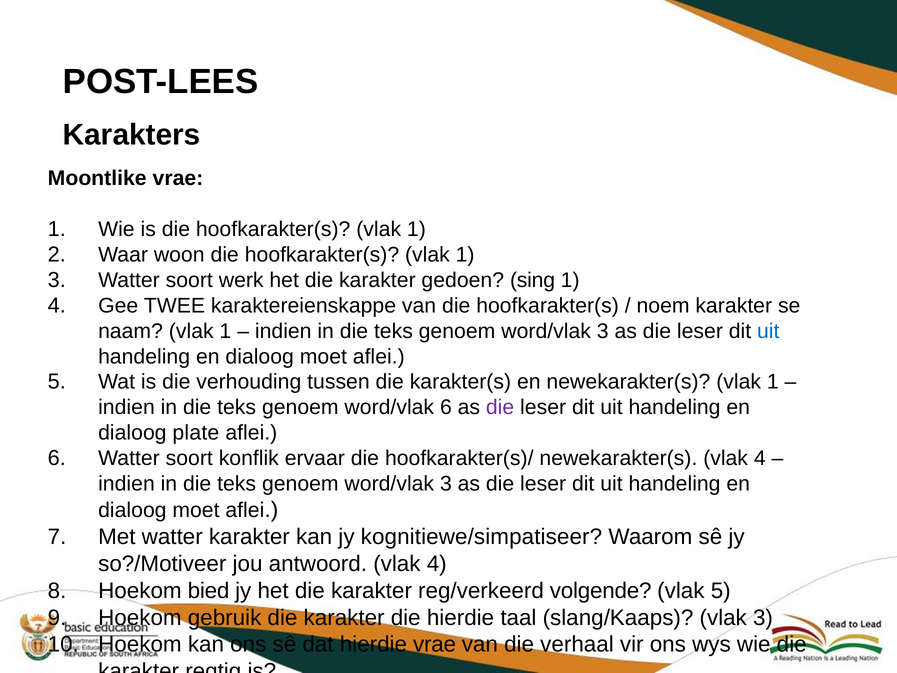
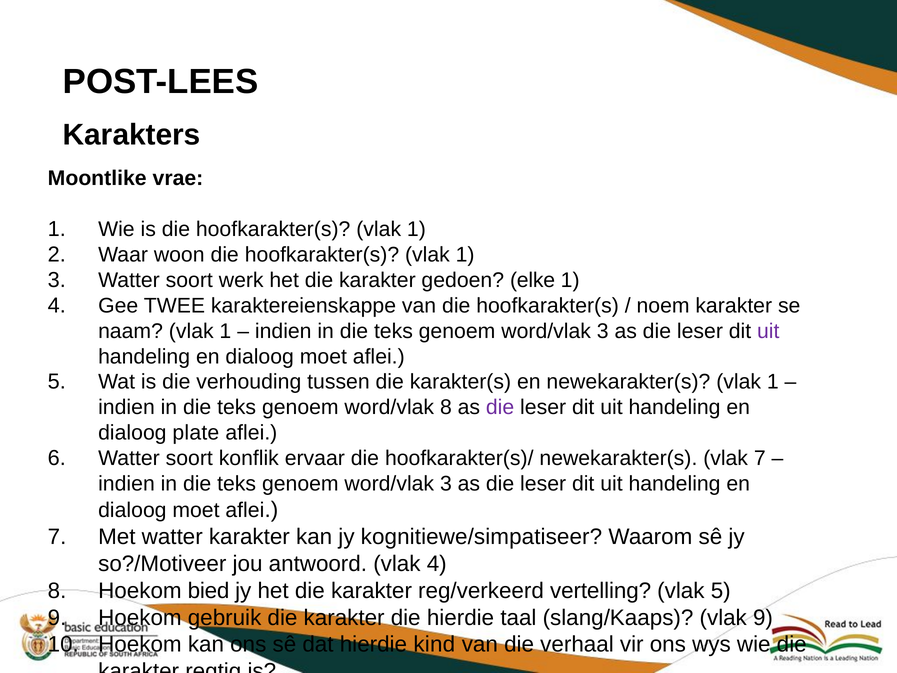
sing: sing -> elke
uit at (768, 331) colour: blue -> purple
word/vlak 6: 6 -> 8
newekarakter(s vlak 4: 4 -> 7
volgende: volgende -> vertelling
vlak 3: 3 -> 9
hierdie vrae: vrae -> kind
